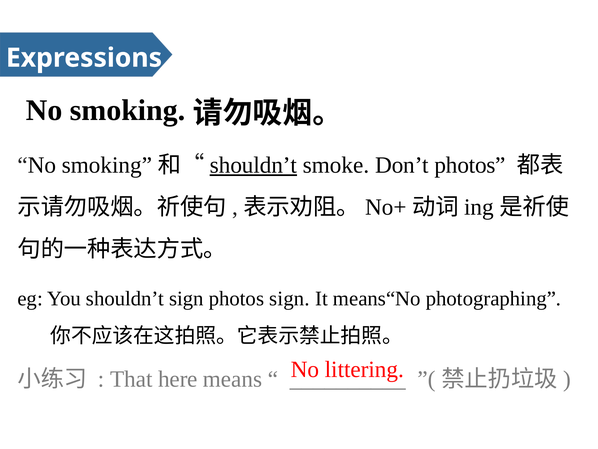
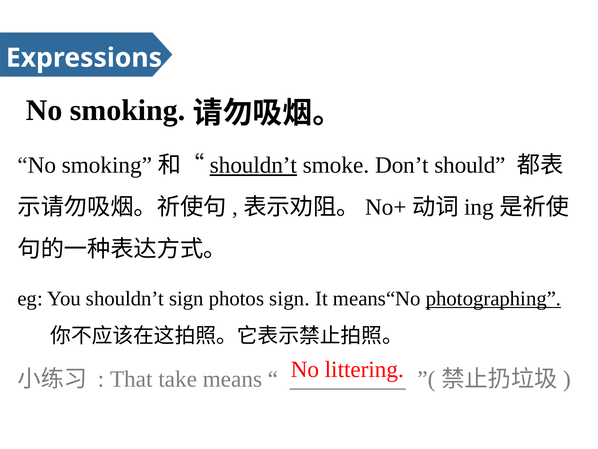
Don’t photos: photos -> should
photographing underline: none -> present
here: here -> take
